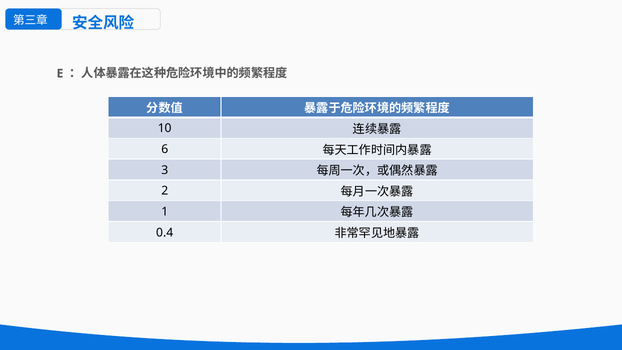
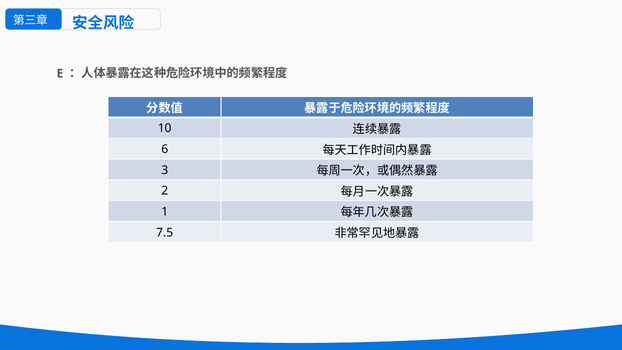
0.4: 0.4 -> 7.5
